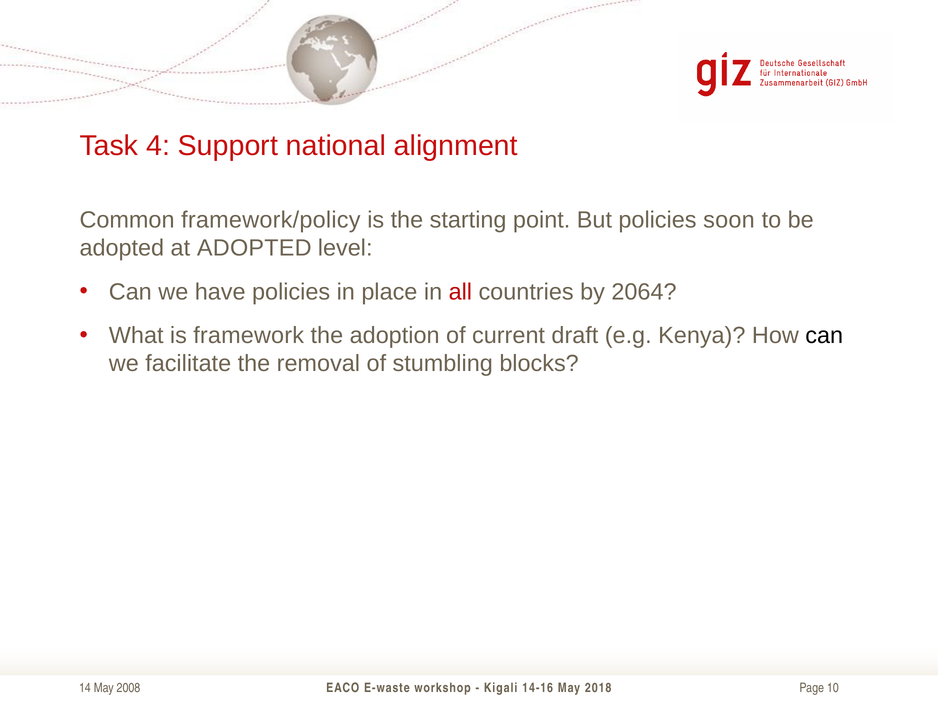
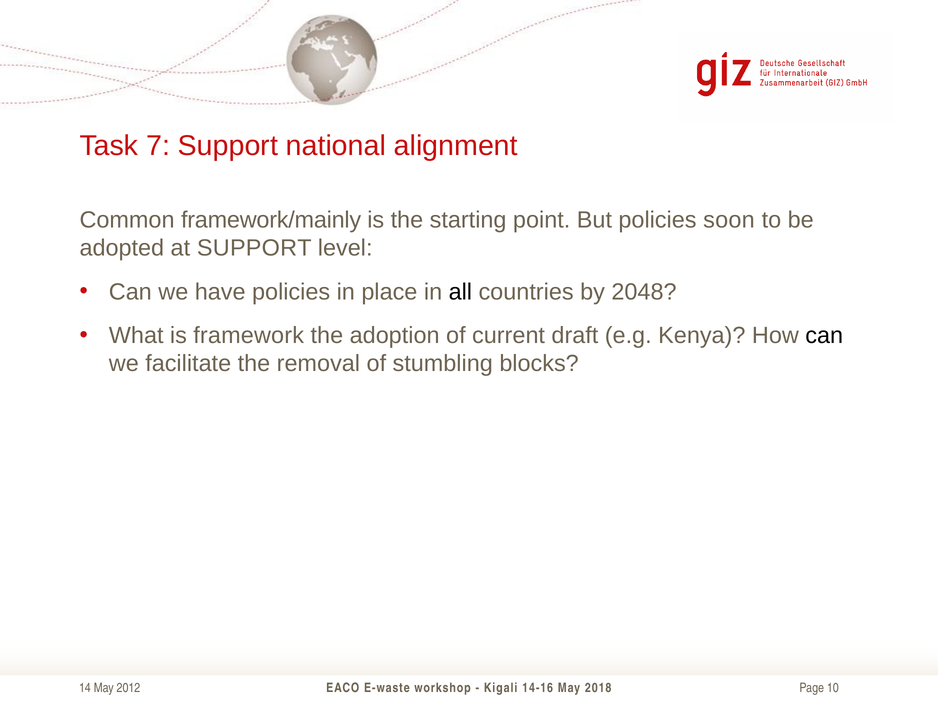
4: 4 -> 7
framework/policy: framework/policy -> framework/mainly
at ADOPTED: ADOPTED -> SUPPORT
all colour: red -> black
2064: 2064 -> 2048
2008: 2008 -> 2012
